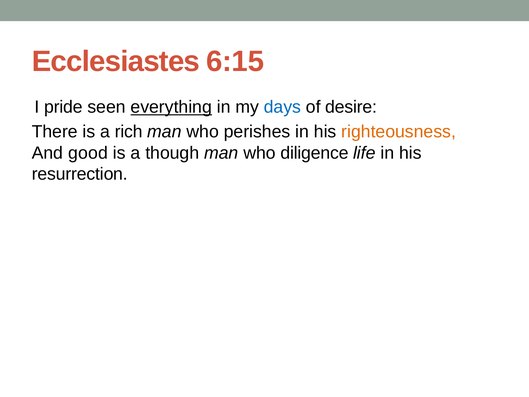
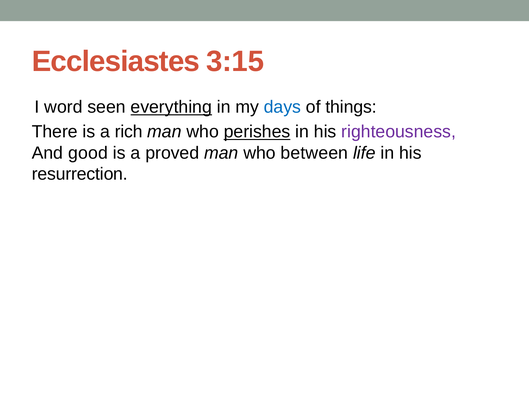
6:15: 6:15 -> 3:15
pride: pride -> word
desire: desire -> things
perishes underline: none -> present
righteousness colour: orange -> purple
though: though -> proved
diligence: diligence -> between
